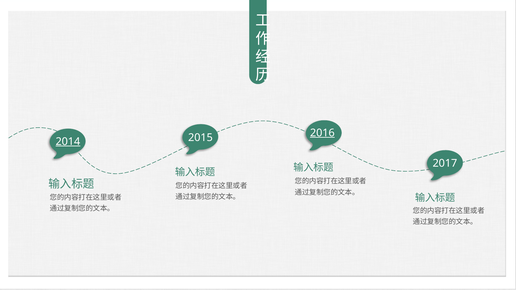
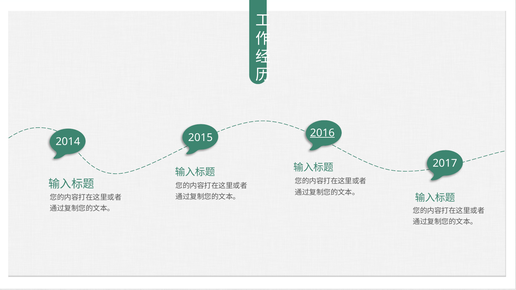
2014 underline: present -> none
